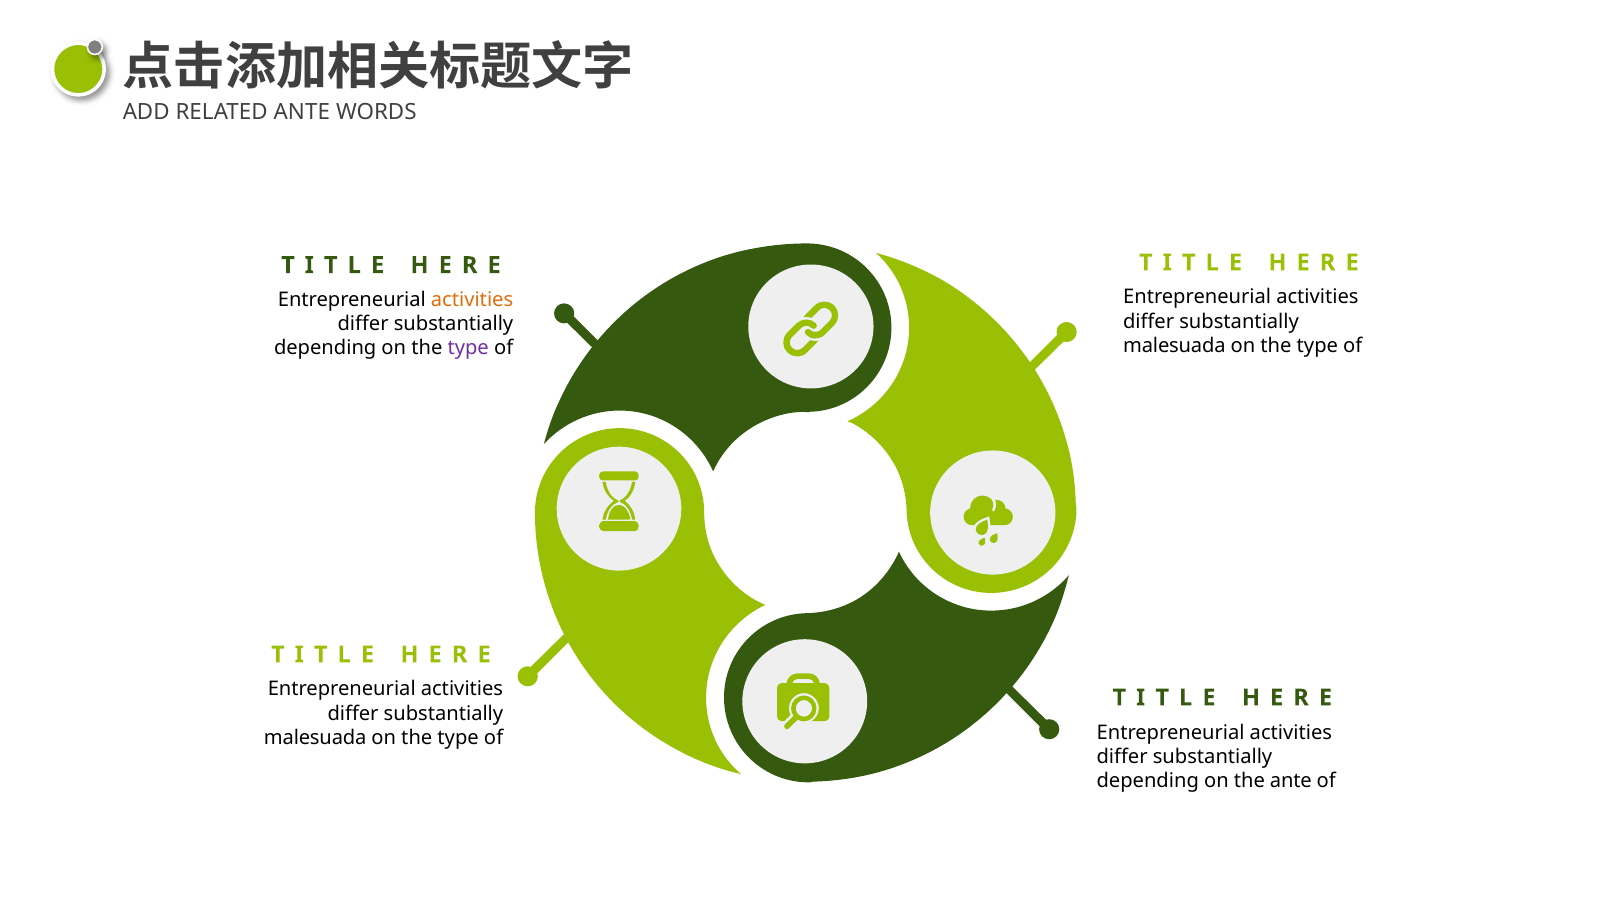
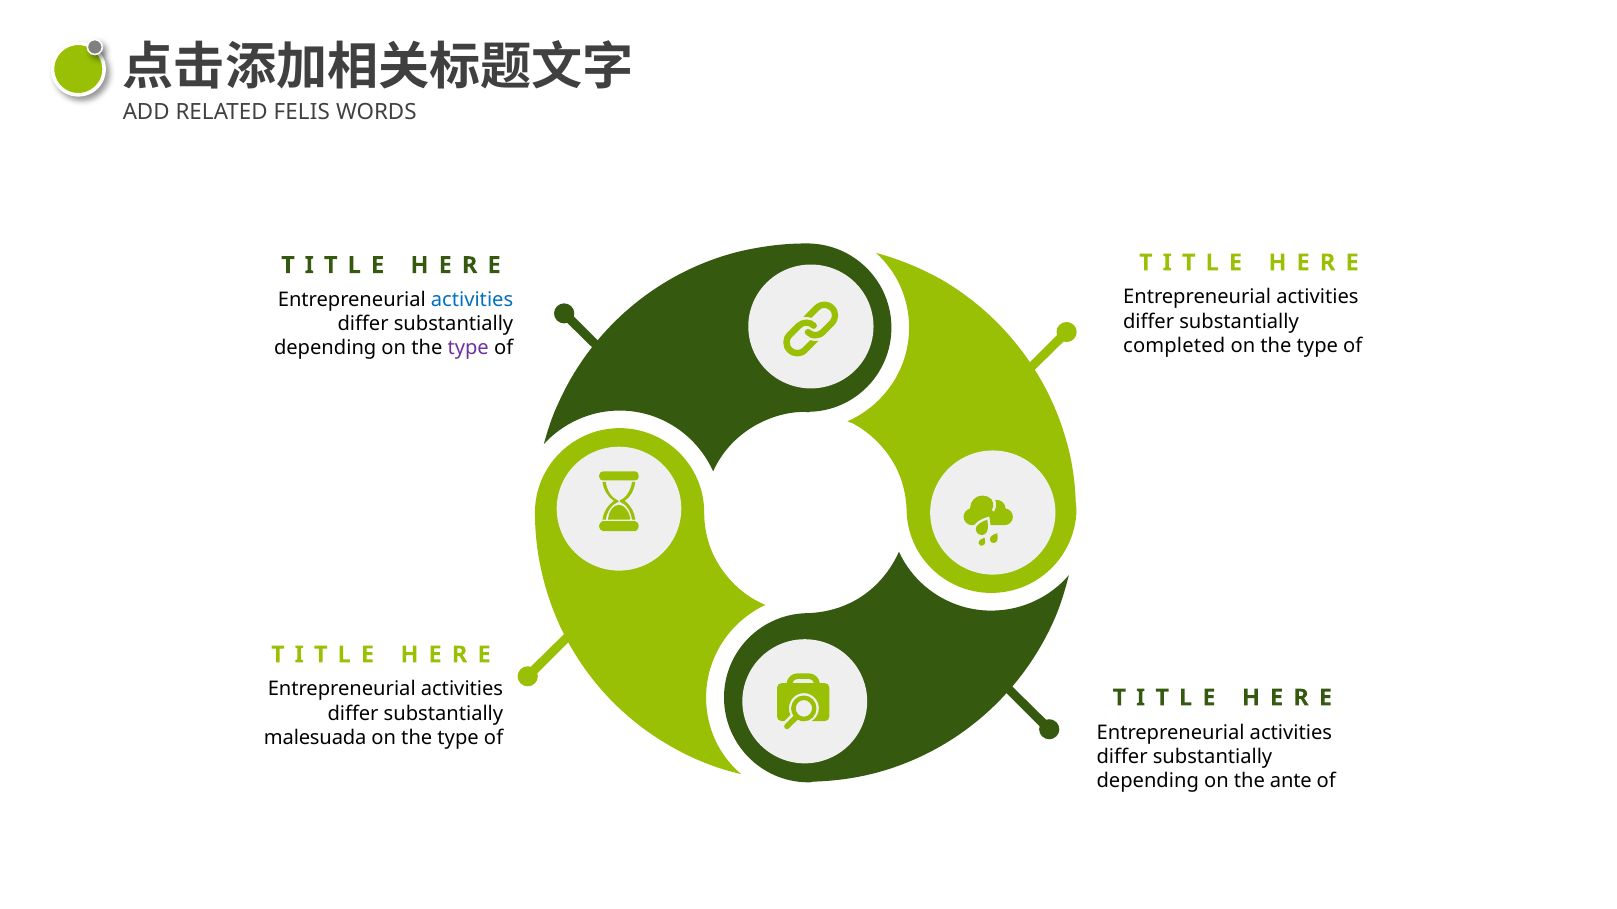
RELATED ANTE: ANTE -> FELIS
activities at (472, 300) colour: orange -> blue
malesuada at (1174, 346): malesuada -> completed
